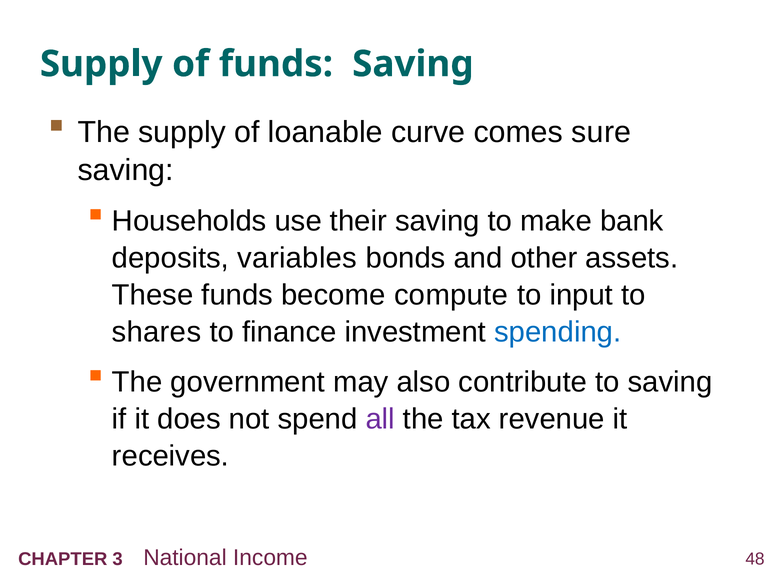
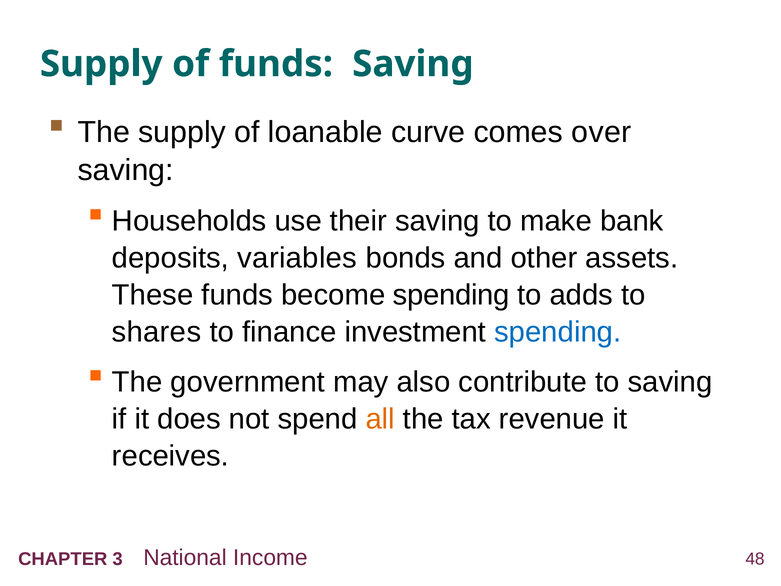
sure: sure -> over
become compute: compute -> spending
input: input -> adds
all colour: purple -> orange
